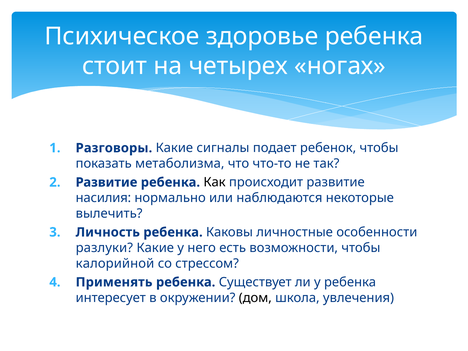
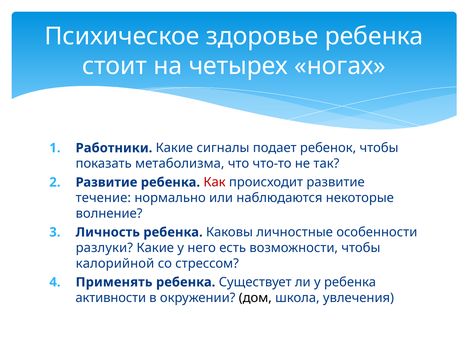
Разговоры: Разговоры -> Работники
Как colour: black -> red
насилия: насилия -> течение
вылечить: вылечить -> волнение
интересует: интересует -> активности
